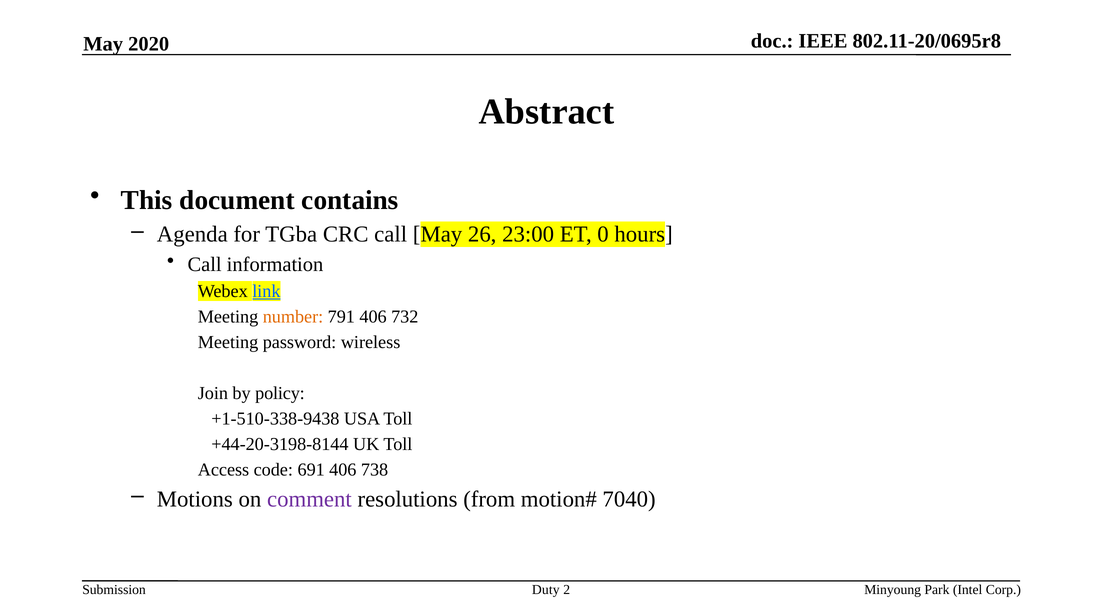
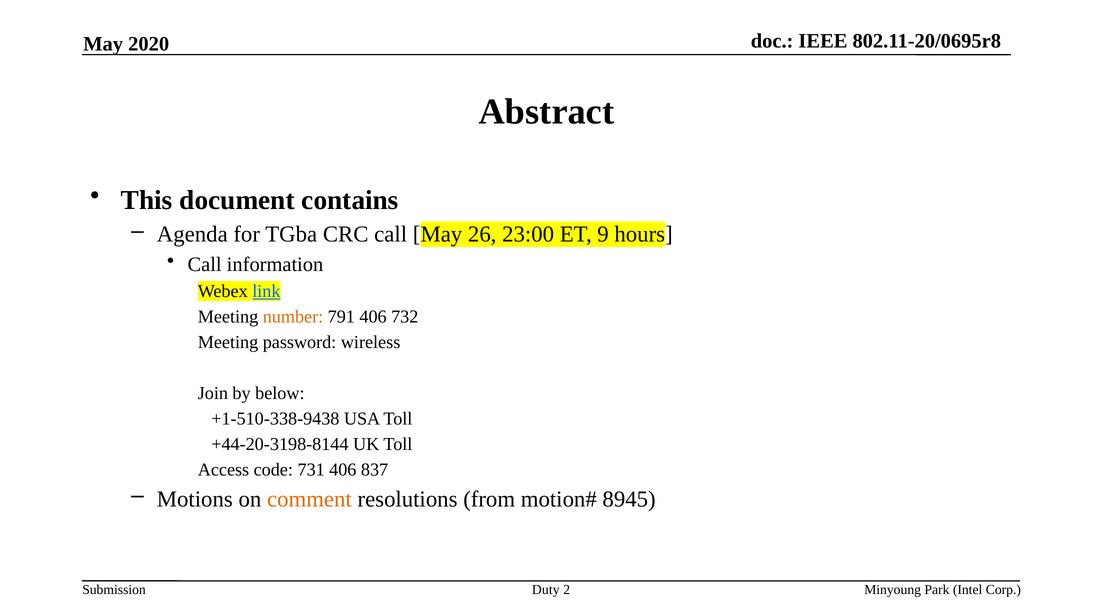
0: 0 -> 9
policy: policy -> below
691: 691 -> 731
738: 738 -> 837
comment colour: purple -> orange
7040: 7040 -> 8945
